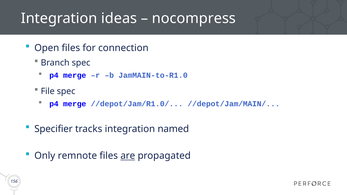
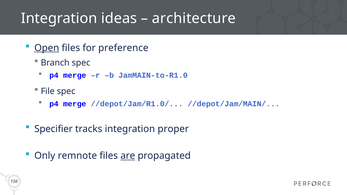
nocompress: nocompress -> architecture
Open underline: none -> present
connection: connection -> preference
named: named -> proper
